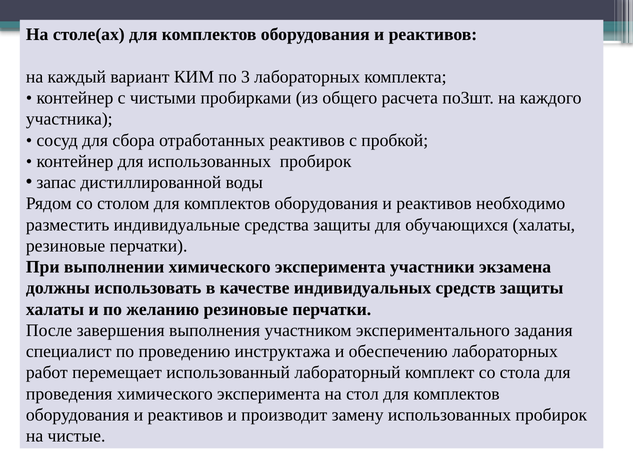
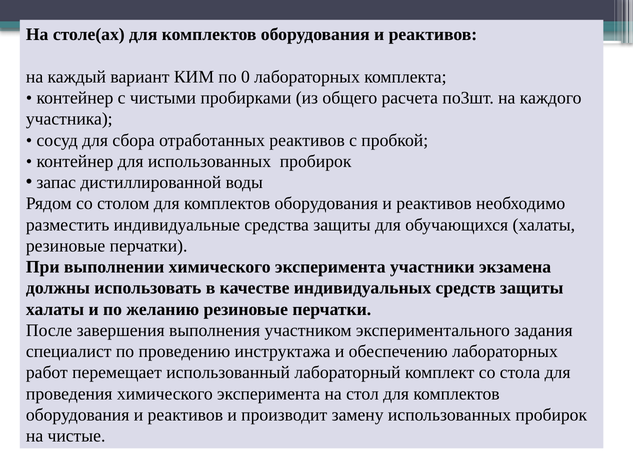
3: 3 -> 0
